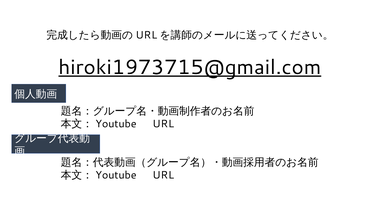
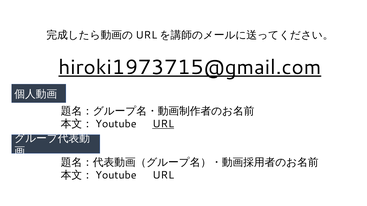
URL at (163, 124) underline: none -> present
